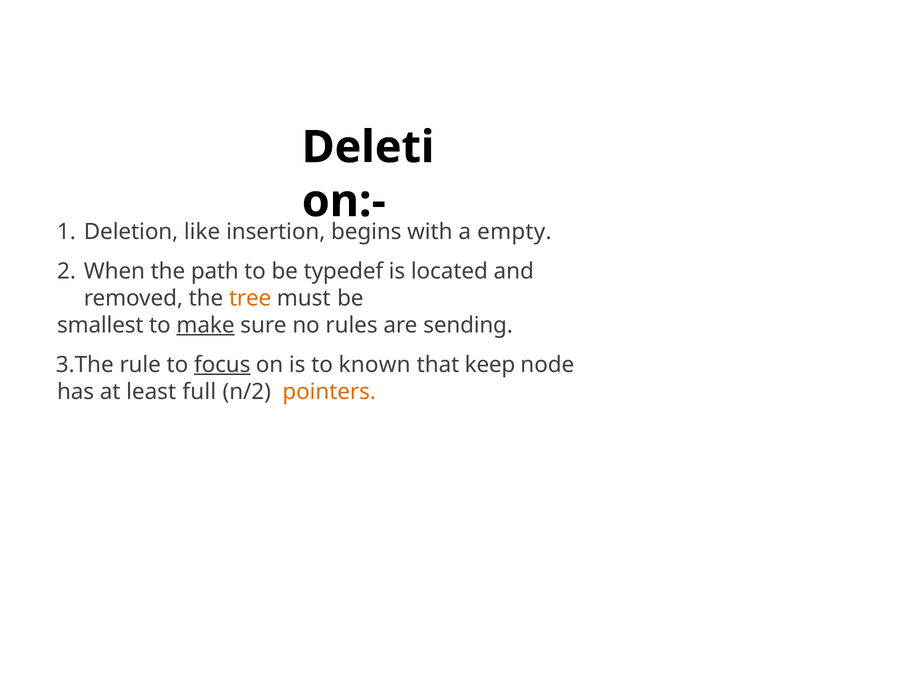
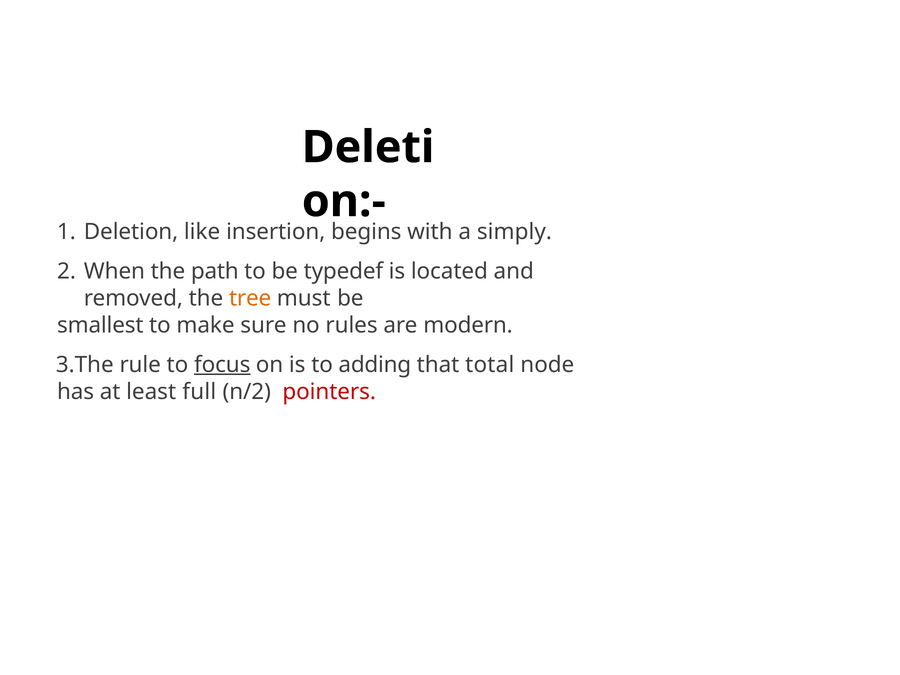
empty: empty -> simply
make underline: present -> none
sending: sending -> modern
known: known -> adding
keep: keep -> total
pointers colour: orange -> red
